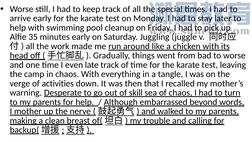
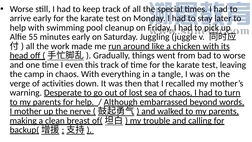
35: 35 -> 55
late: late -> this
skill: skill -> lost
